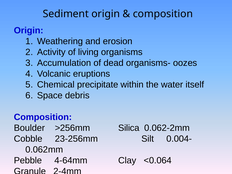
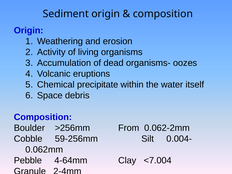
Silica: Silica -> From
23-256mm: 23-256mm -> 59-256mm
<0.064: <0.064 -> <7.004
